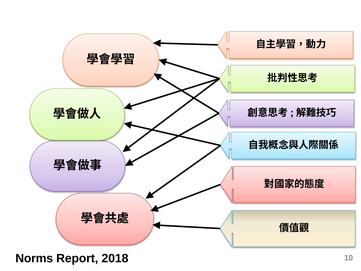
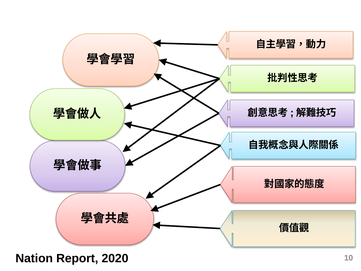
Norms: Norms -> Nation
2018: 2018 -> 2020
